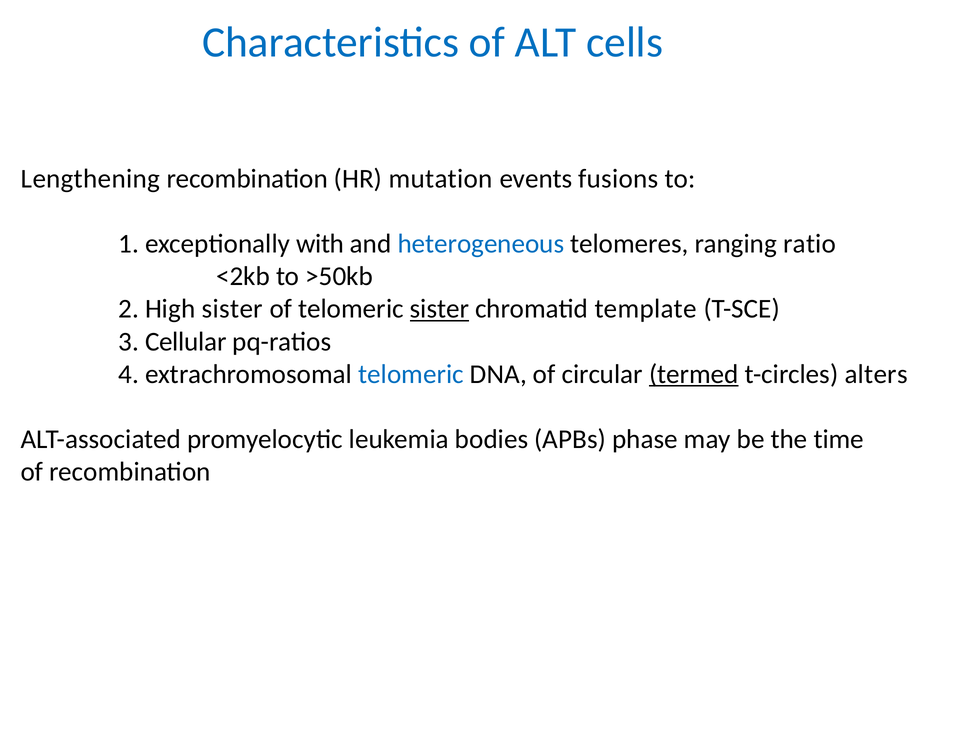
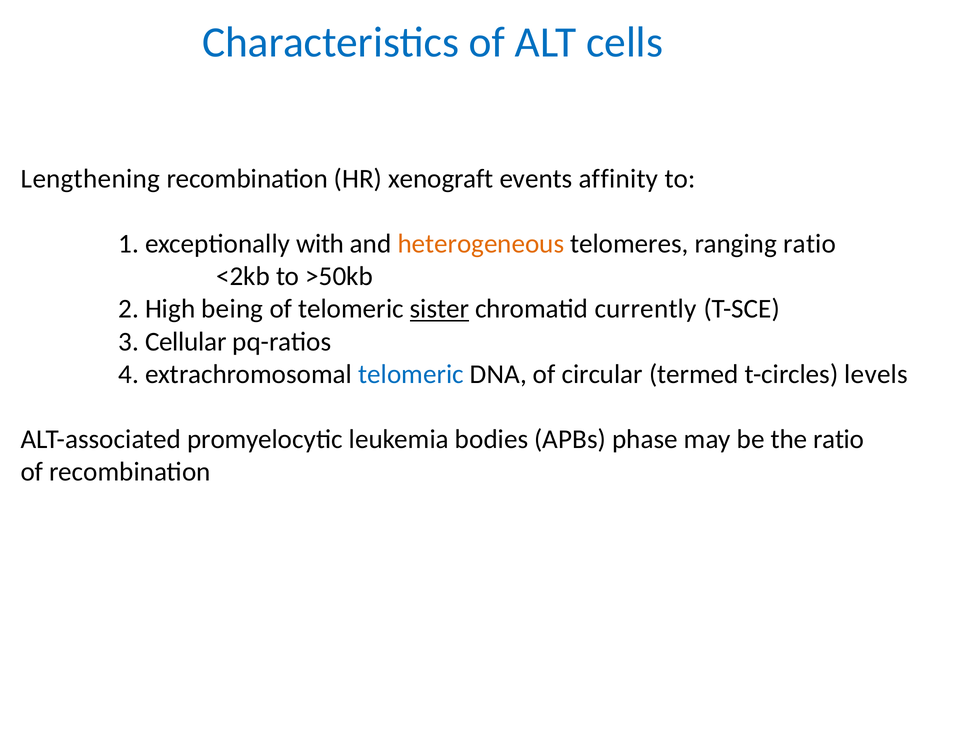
mutation: mutation -> xenograft
fusions: fusions -> affinity
heterogeneous colour: blue -> orange
High sister: sister -> being
template: template -> currently
termed underline: present -> none
alters: alters -> levels
the time: time -> ratio
